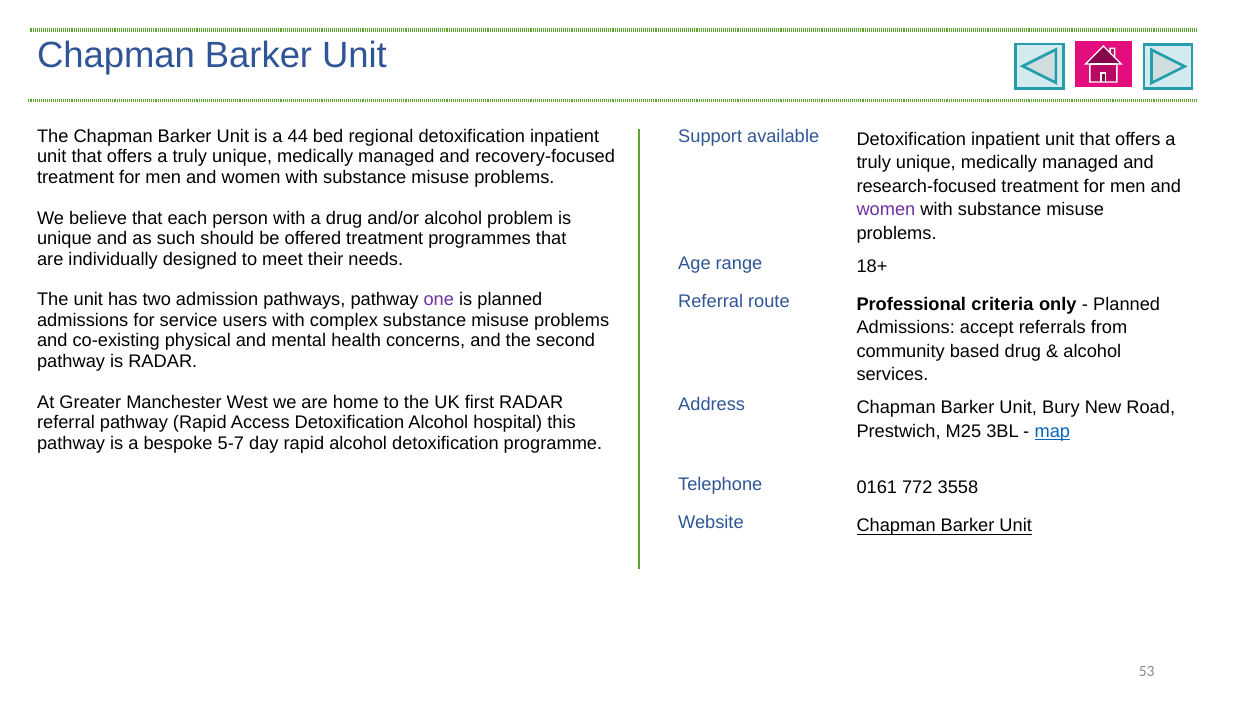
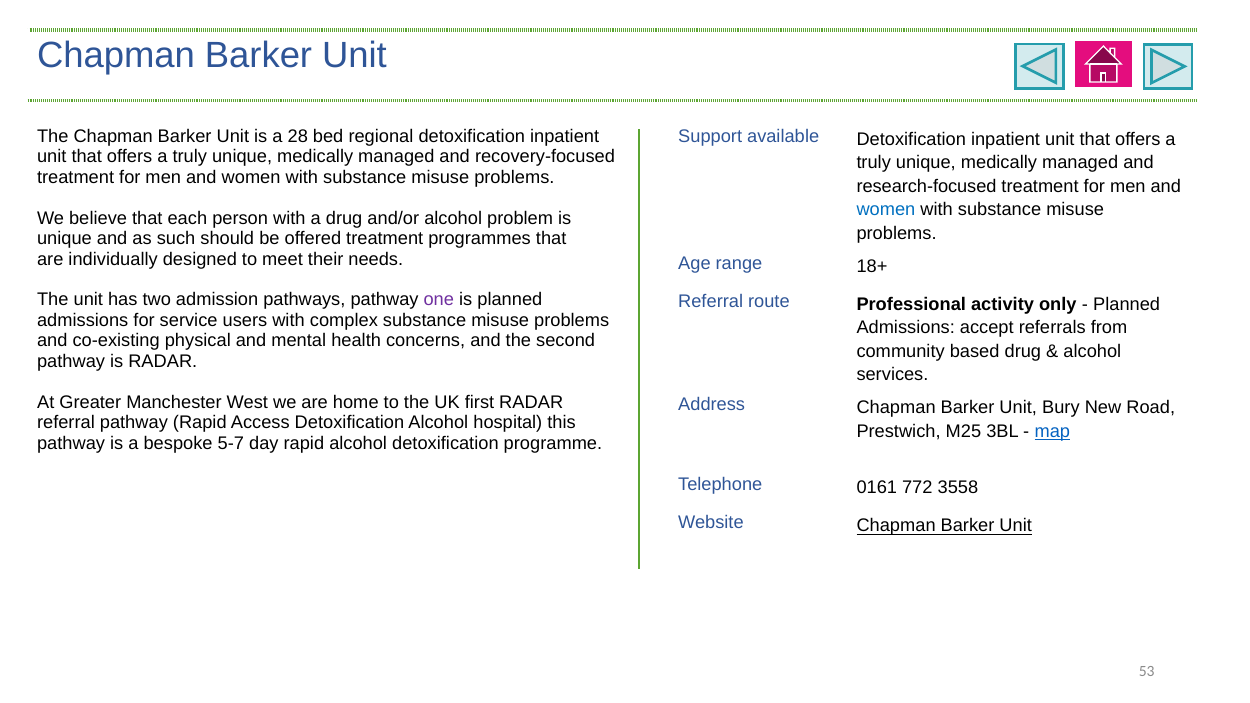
44: 44 -> 28
women at (886, 210) colour: purple -> blue
criteria: criteria -> activity
